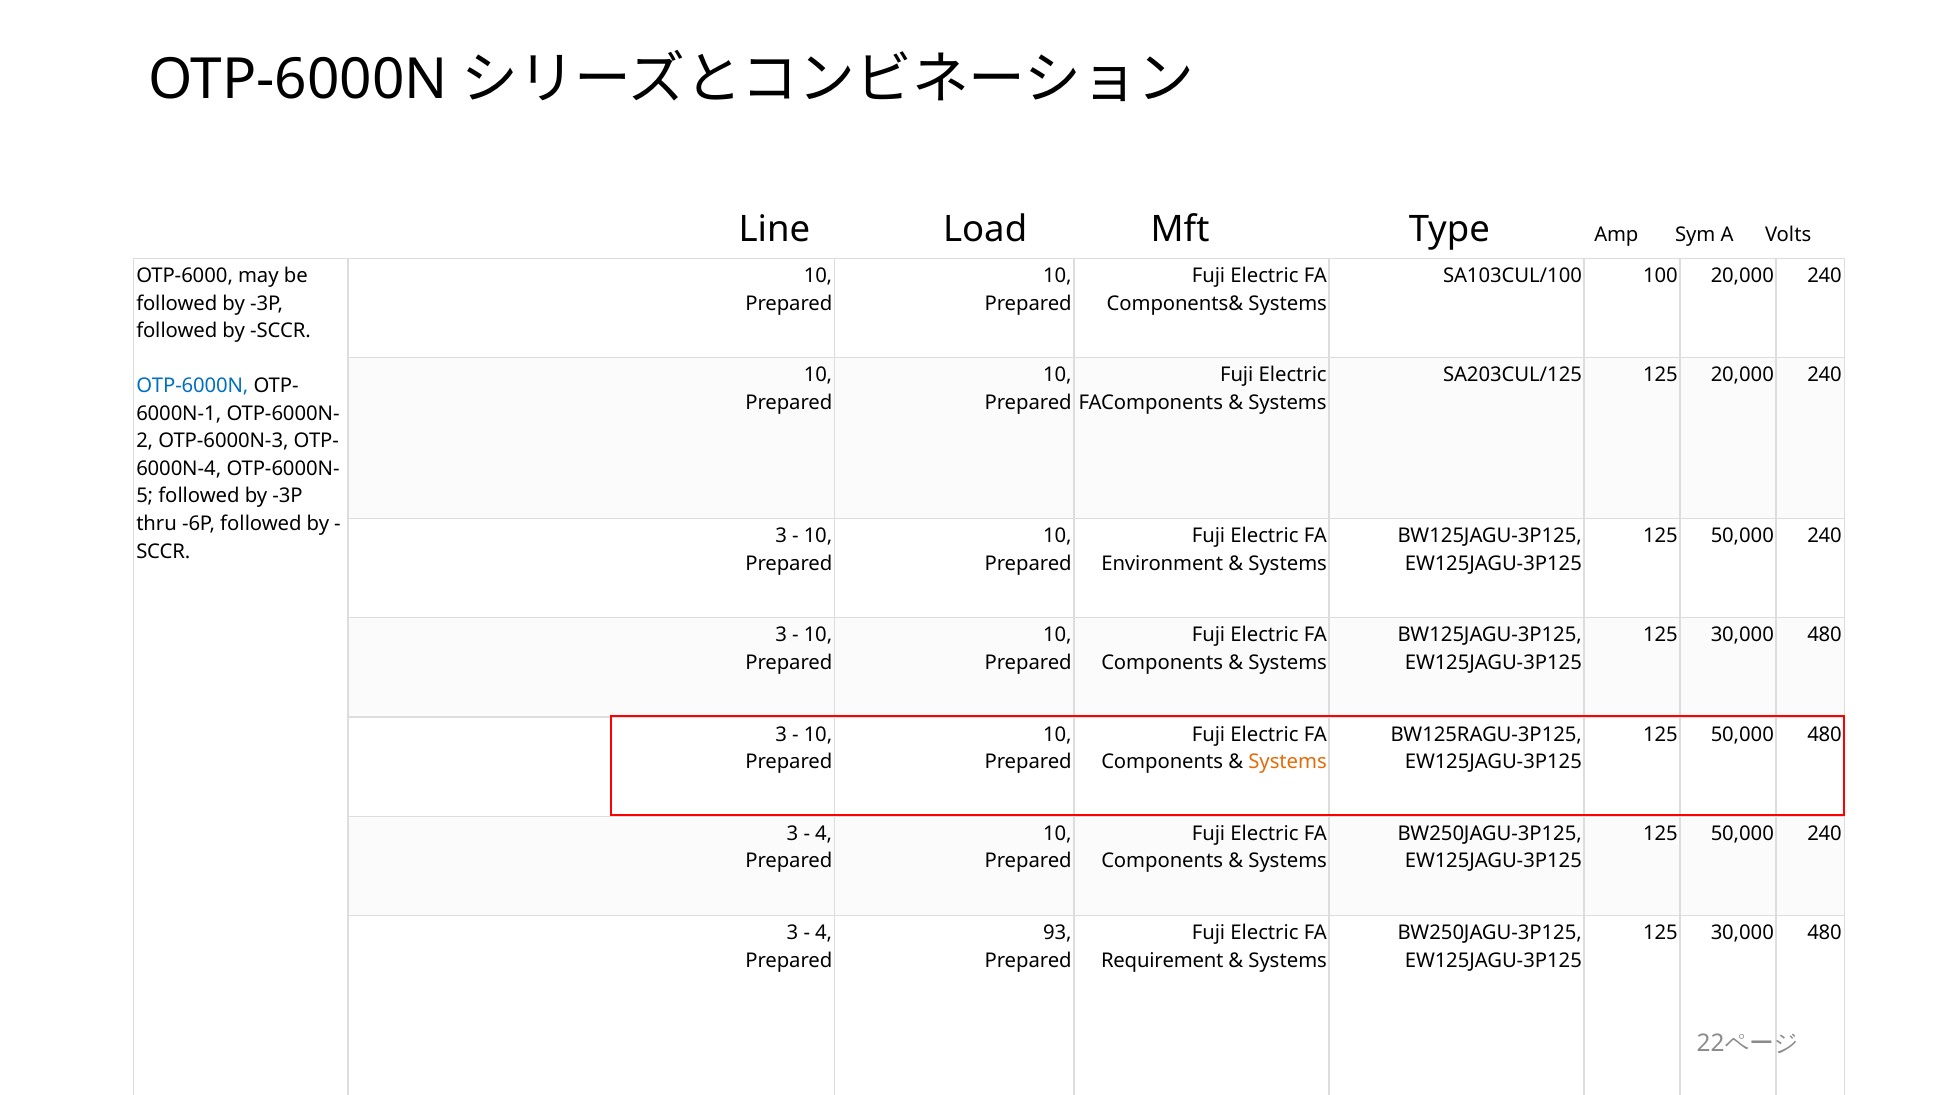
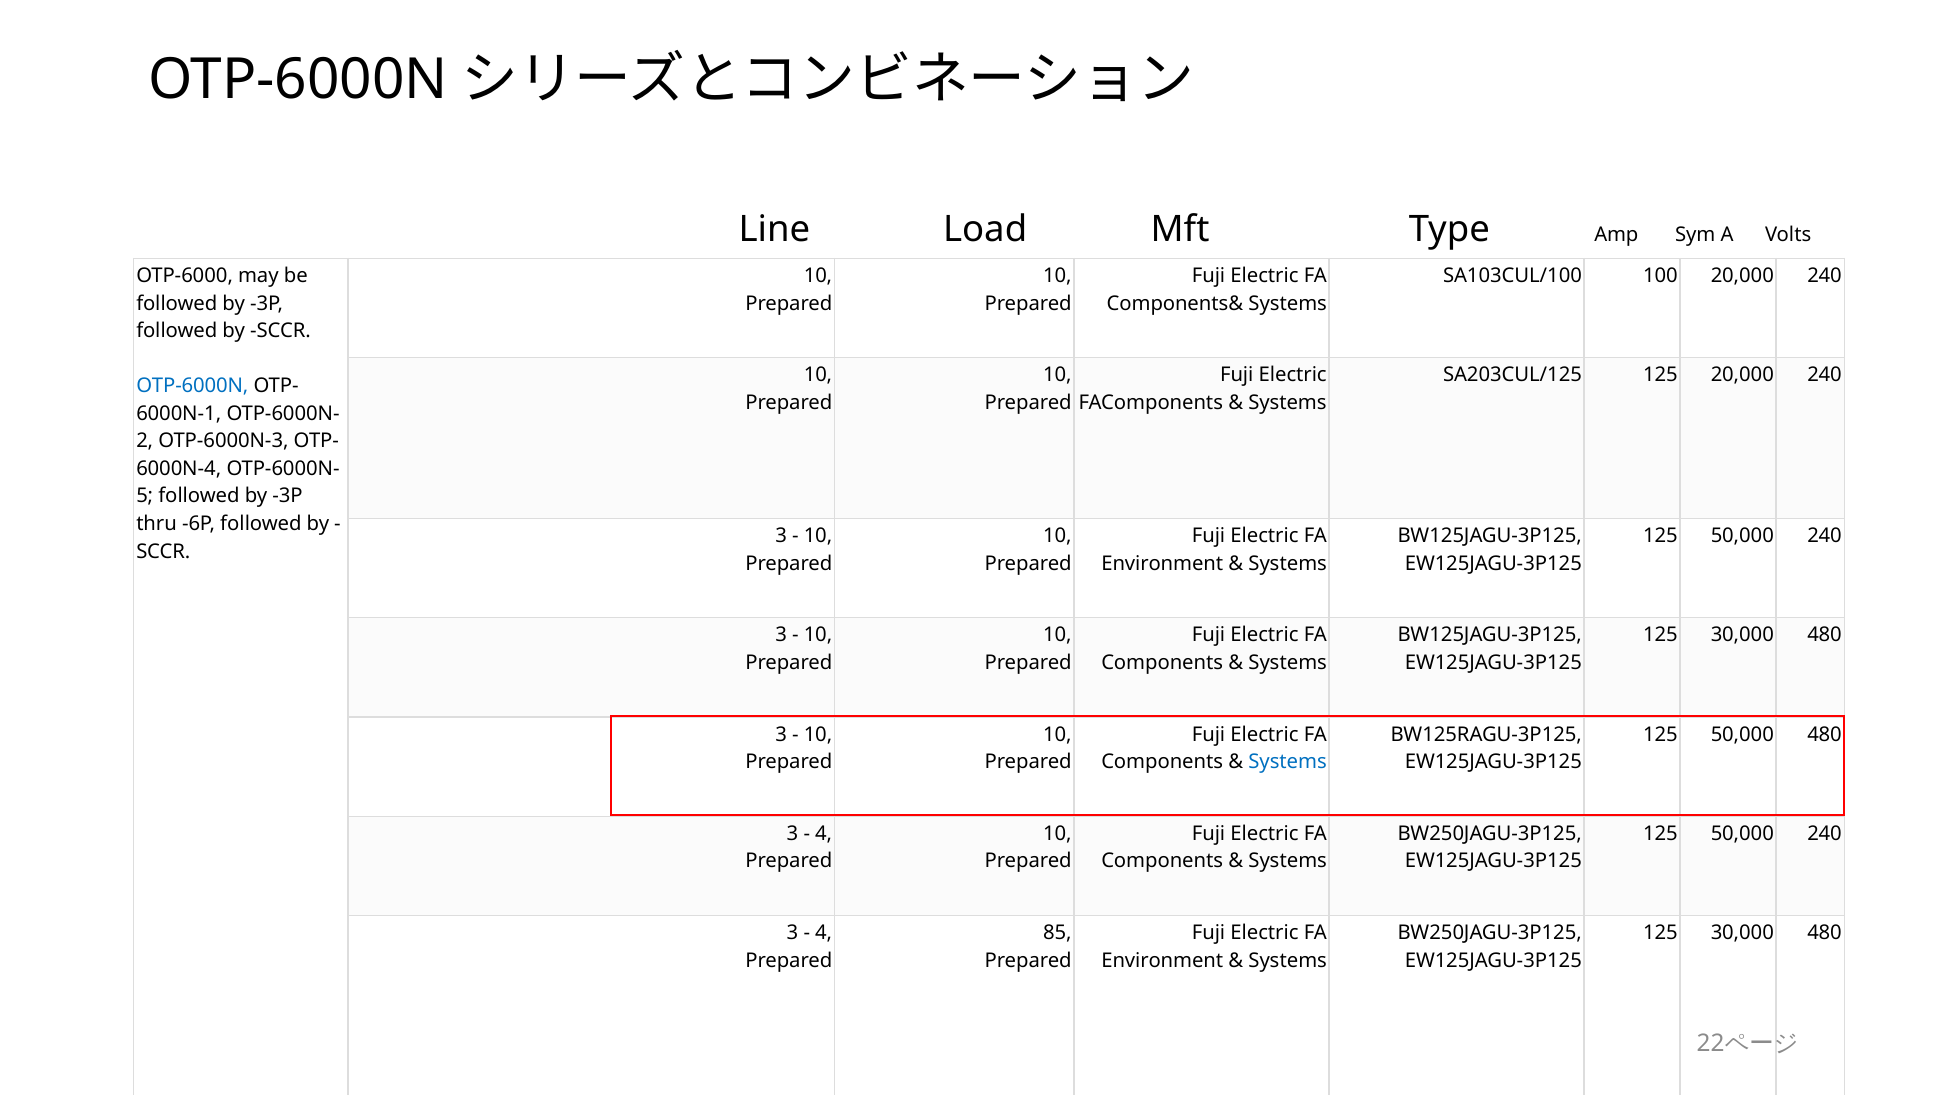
Systems at (1288, 762) colour: orange -> blue
93: 93 -> 85
Requirement at (1162, 961): Requirement -> Environment
